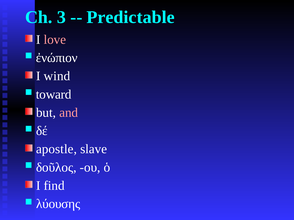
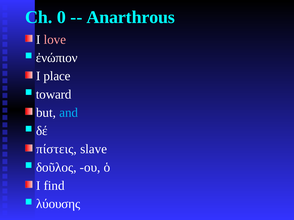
3: 3 -> 0
Predictable: Predictable -> Anarthrous
wind: wind -> place
and colour: pink -> light blue
apostle: apostle -> πίστεις
